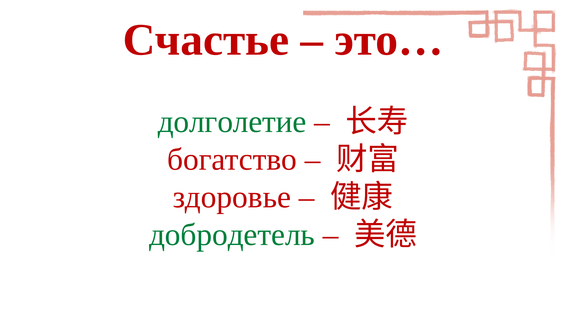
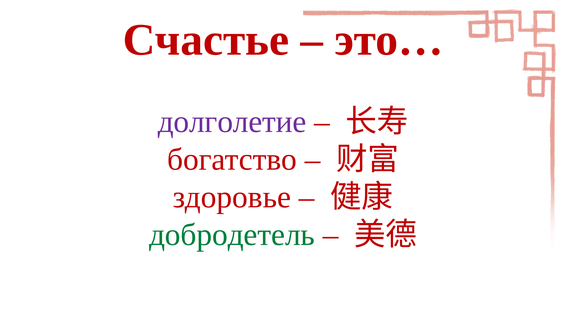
долголетие colour: green -> purple
